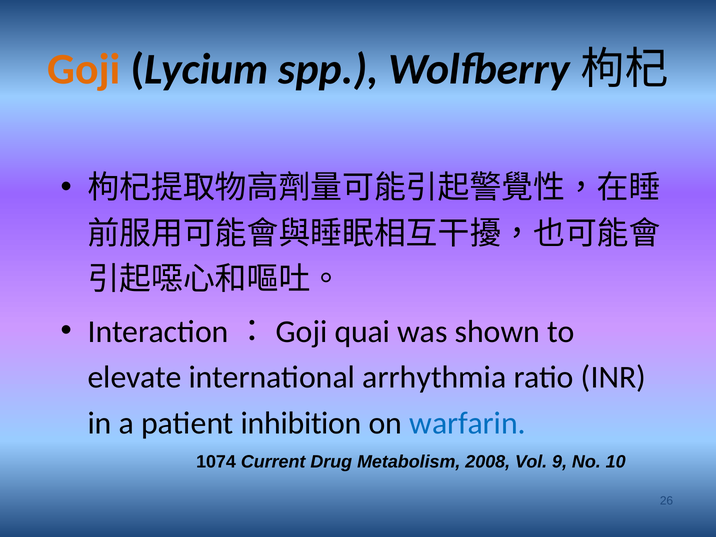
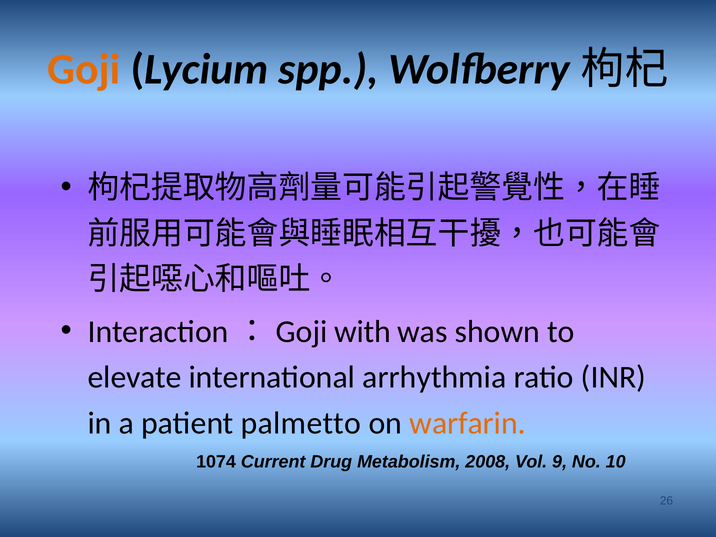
quai: quai -> with
inhibition: inhibition -> palmetto
warfarin colour: blue -> orange
